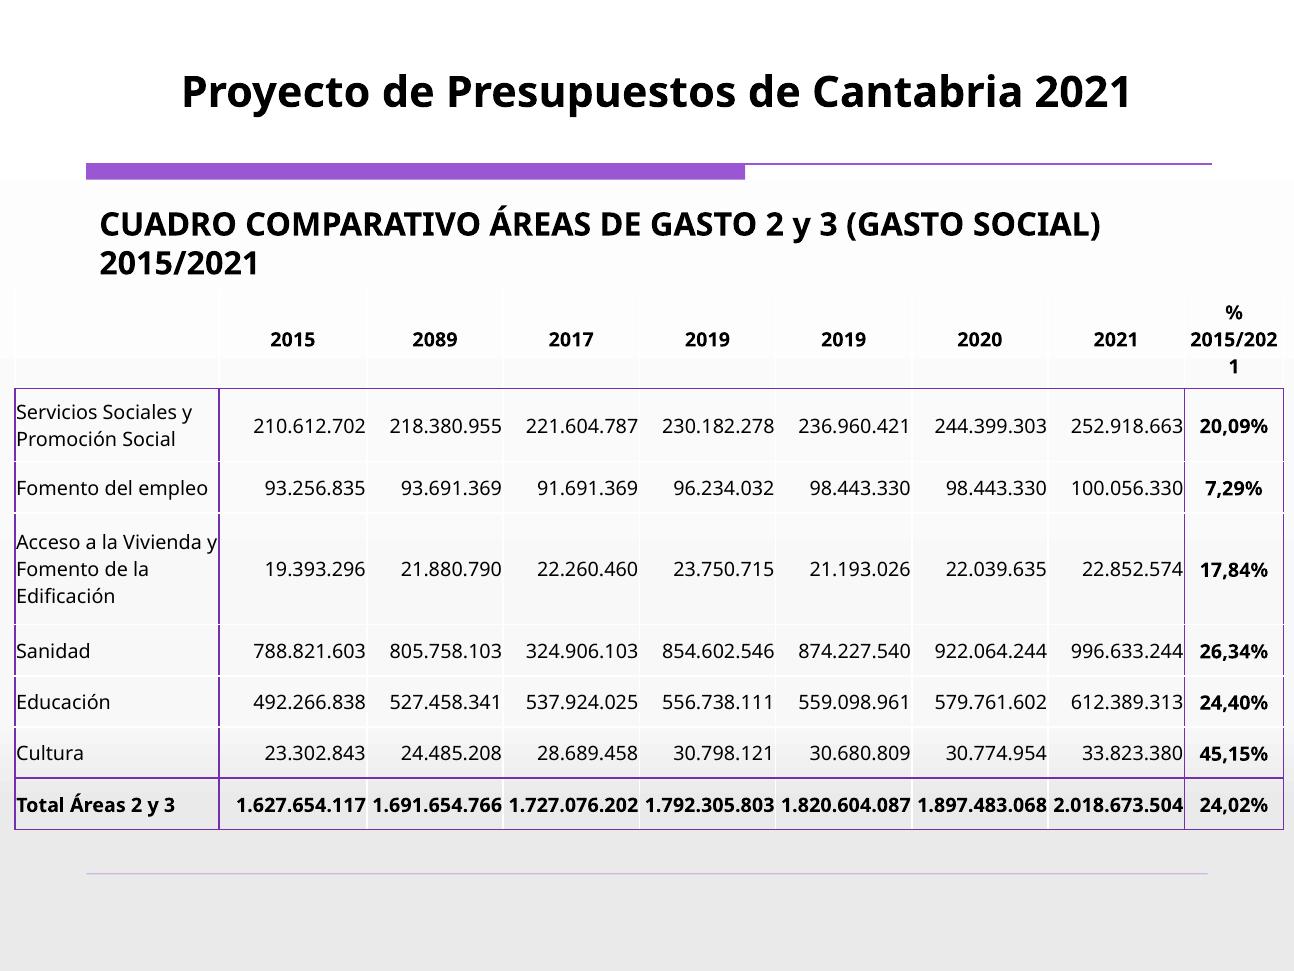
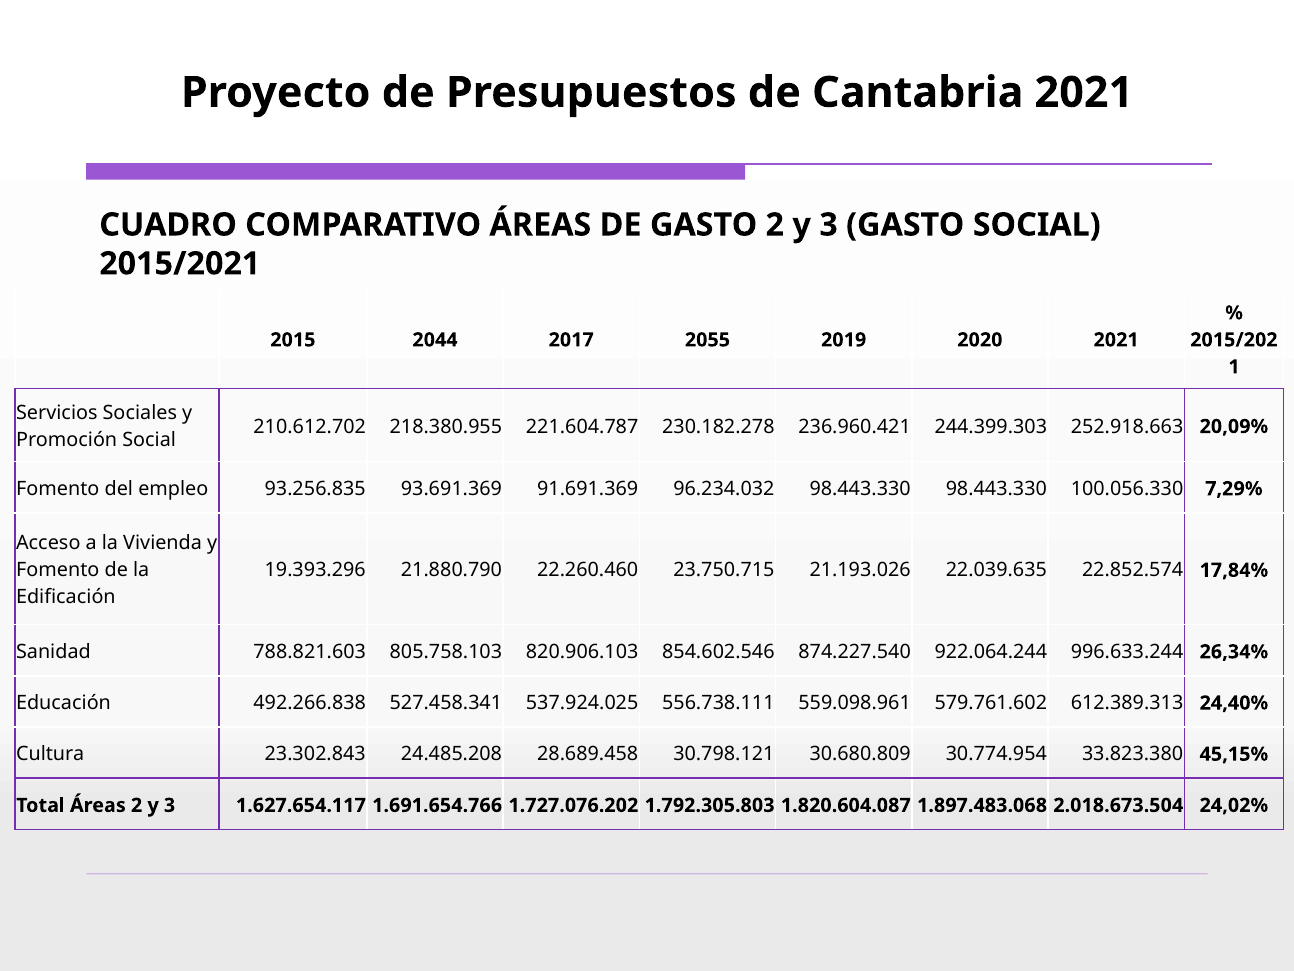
2089: 2089 -> 2044
2017 2019: 2019 -> 2055
324.906.103: 324.906.103 -> 820.906.103
